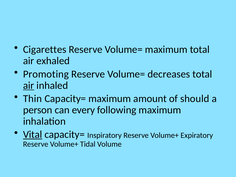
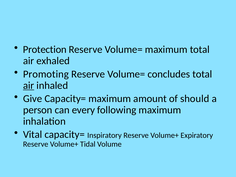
Cigarettes: Cigarettes -> Protection
decreases: decreases -> concludes
Thin: Thin -> Give
Vital underline: present -> none
